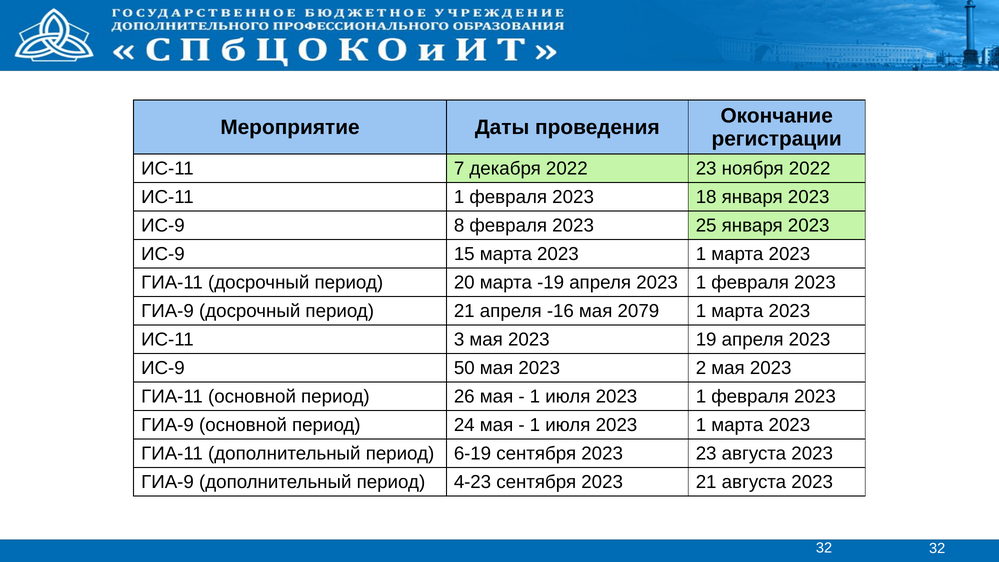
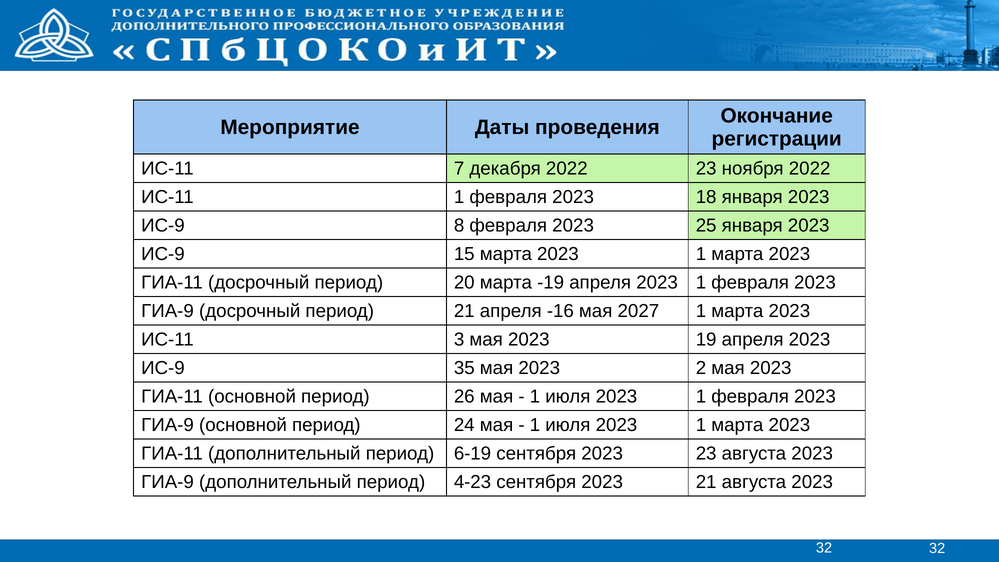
2079: 2079 -> 2027
50: 50 -> 35
